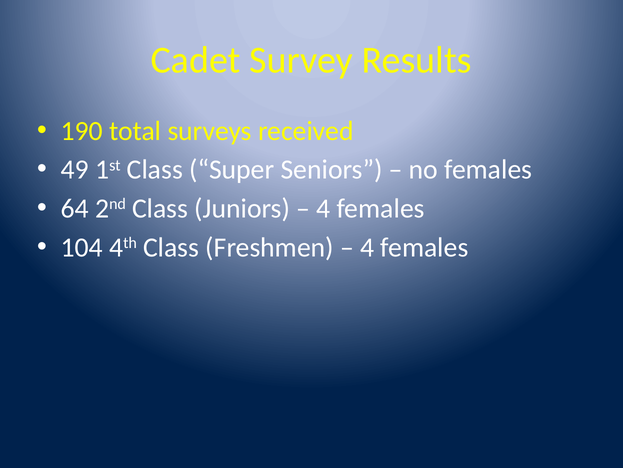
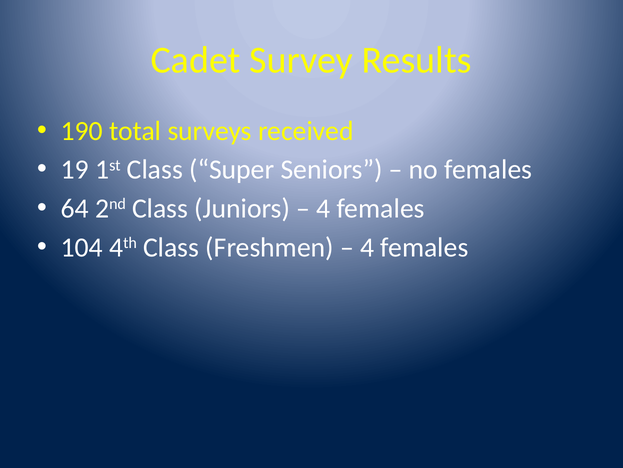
49: 49 -> 19
